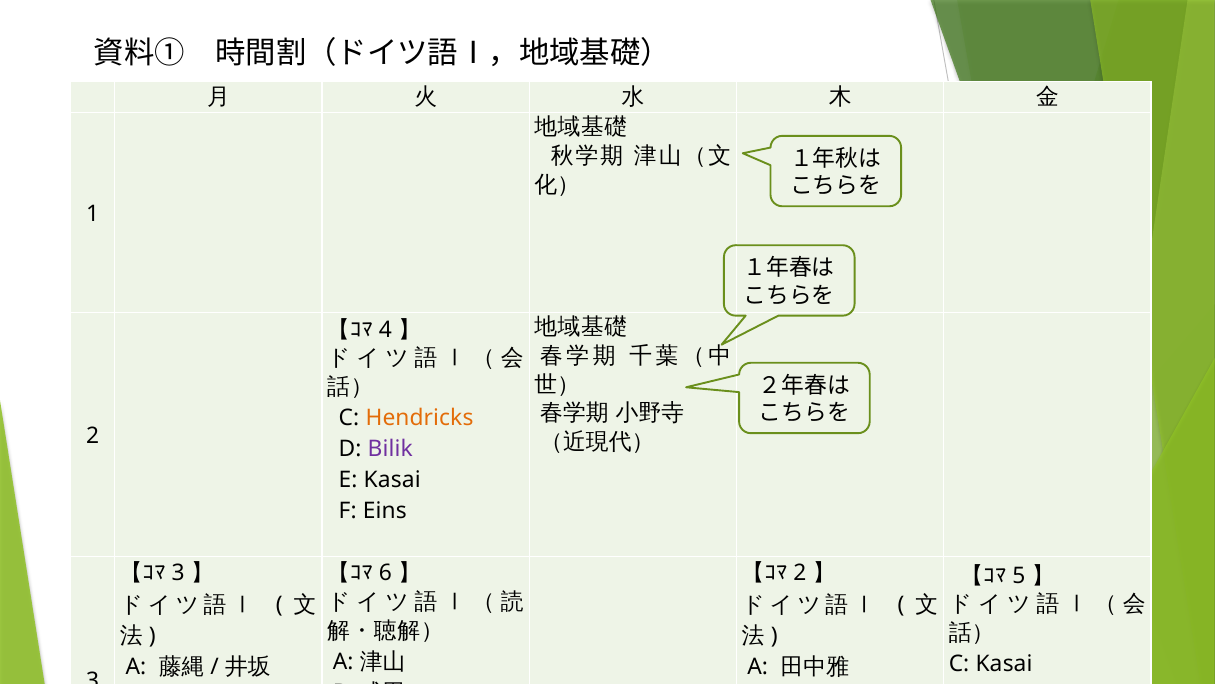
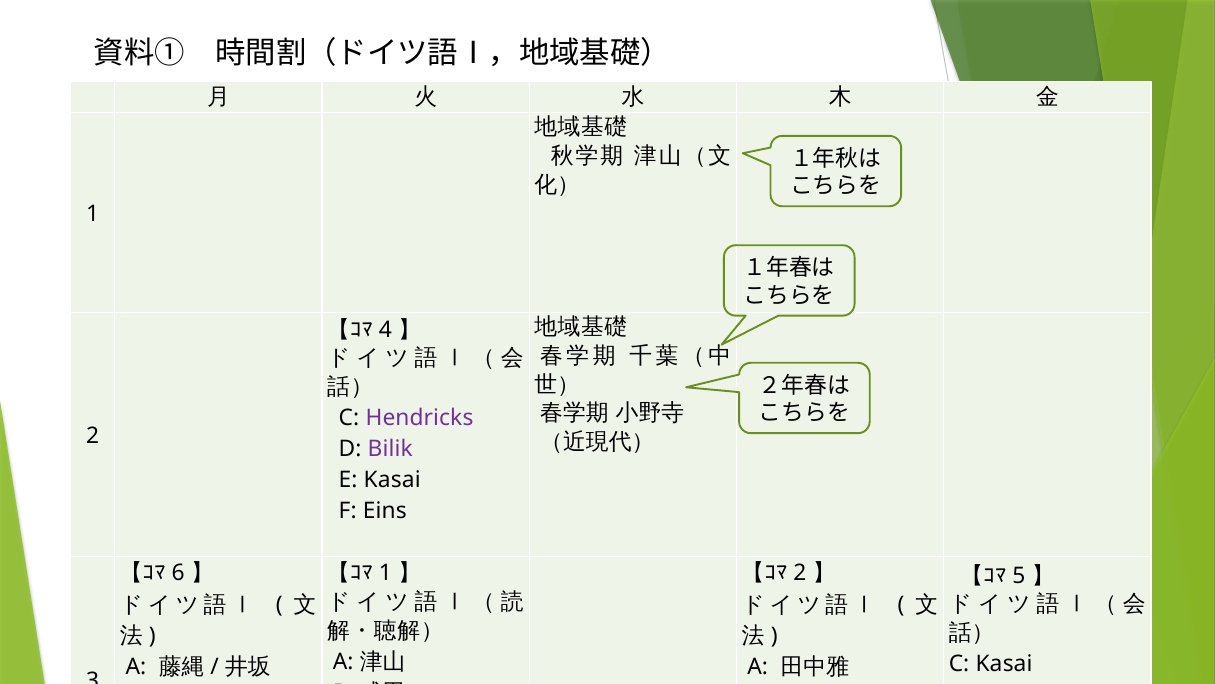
Hendricks at (419, 418) colour: orange -> purple
3 at (178, 573): 3 -> 6
6 at (385, 573): 6 -> 1
